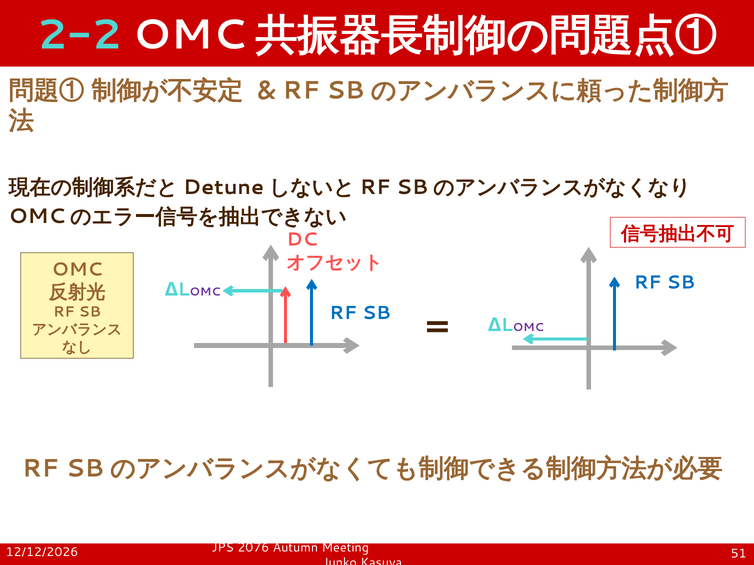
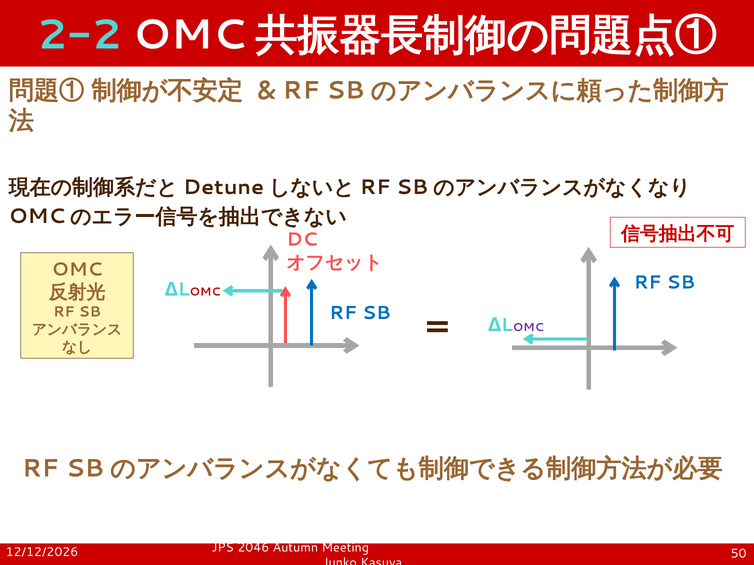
OMC at (205, 292) colour: purple -> red
2076: 2076 -> 2046
51: 51 -> 50
